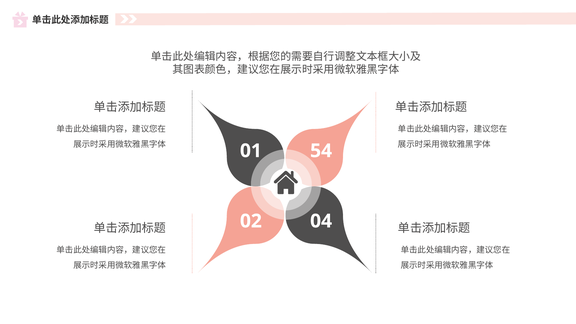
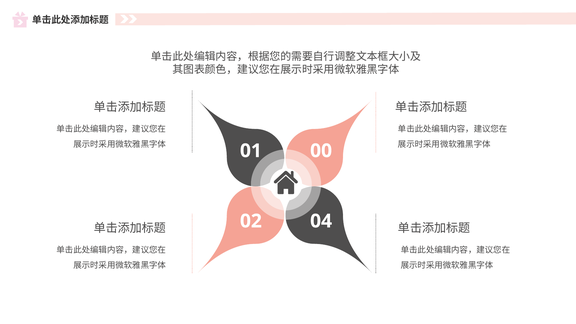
54: 54 -> 00
